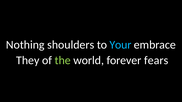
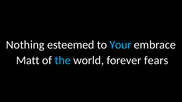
shoulders: shoulders -> esteemed
They: They -> Matt
the colour: light green -> light blue
